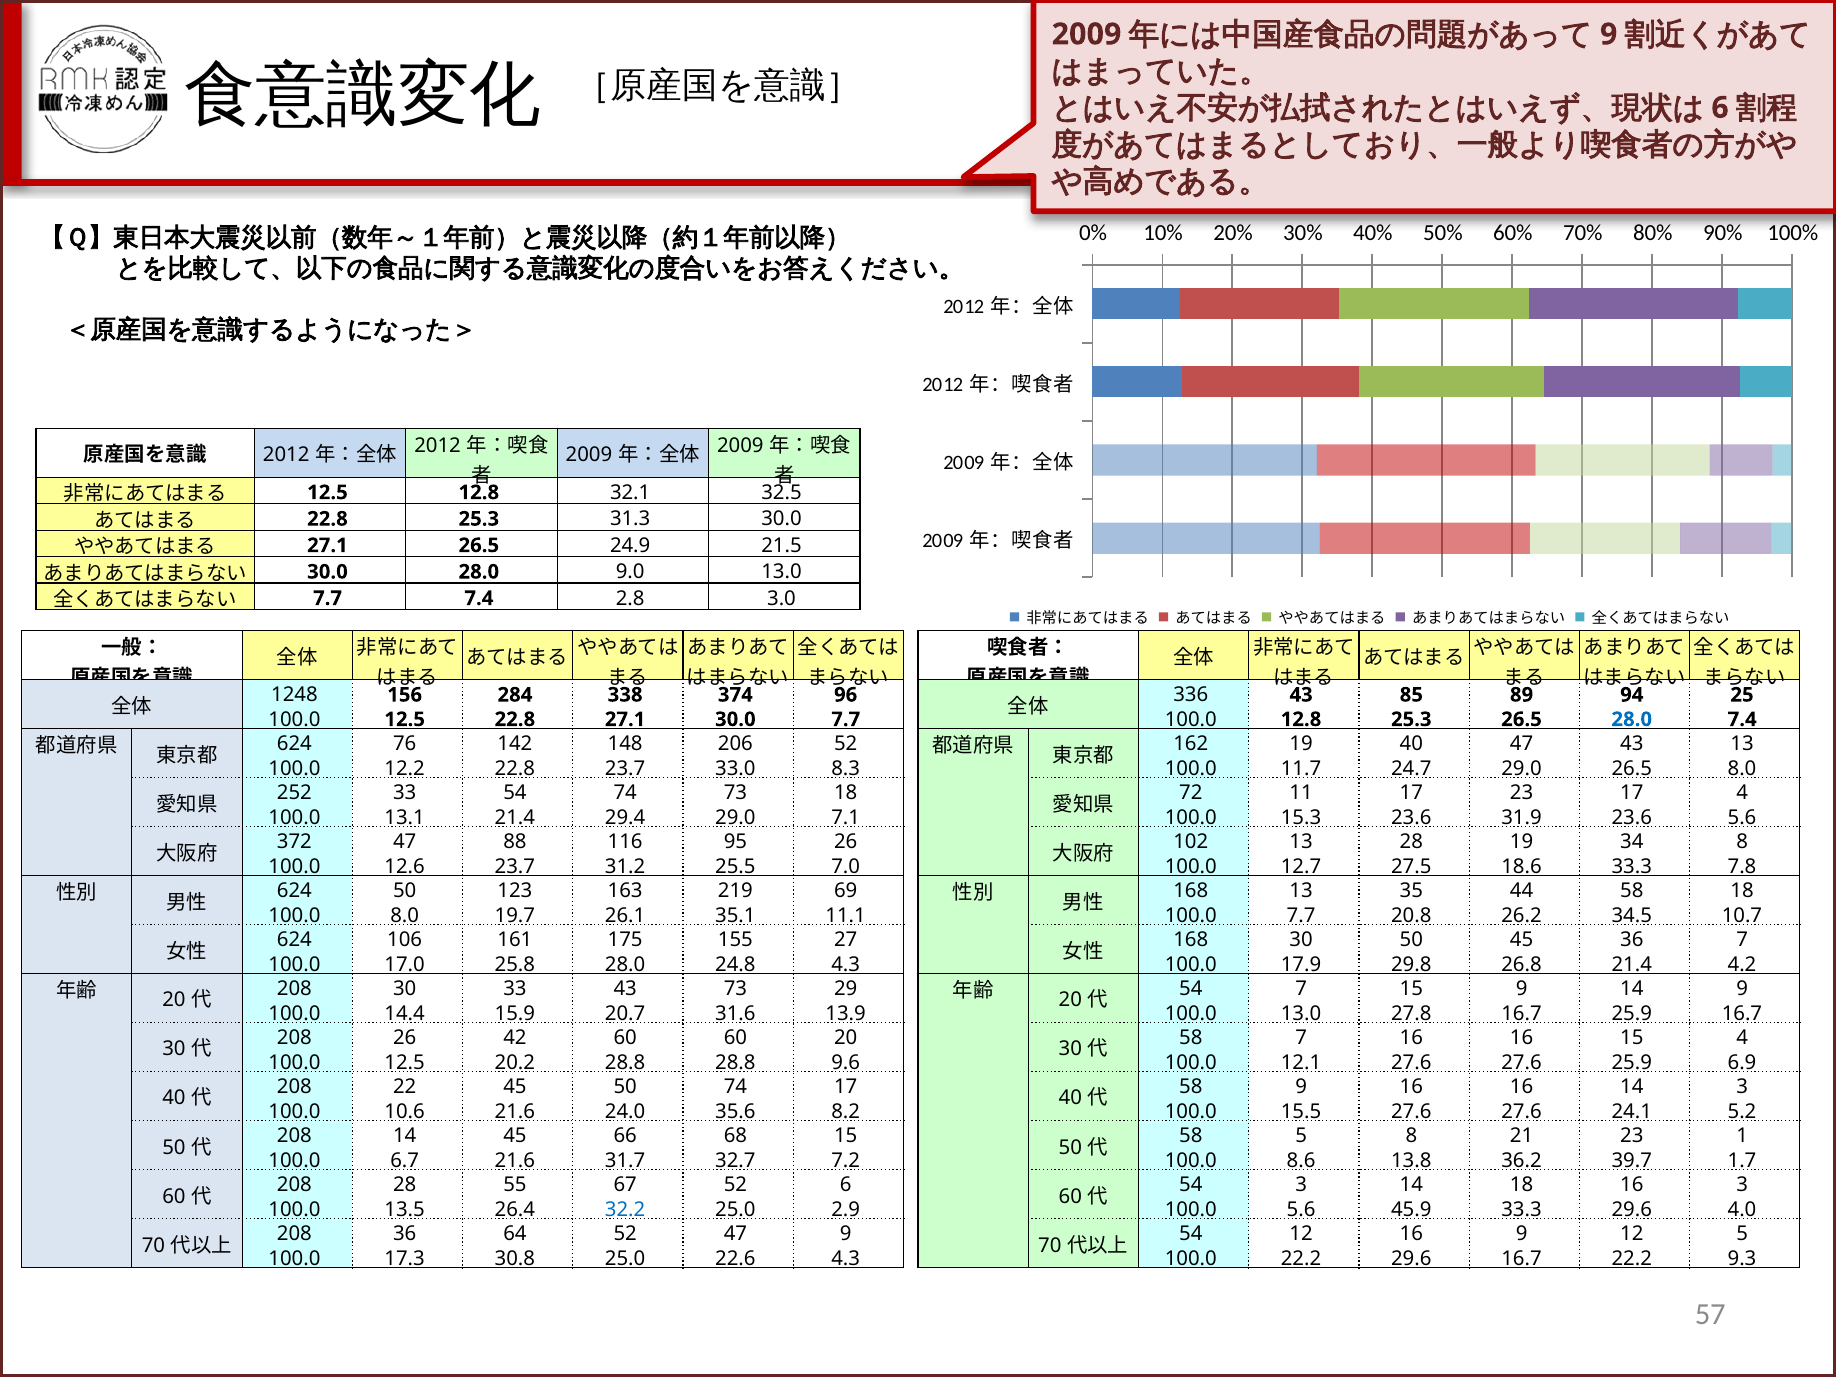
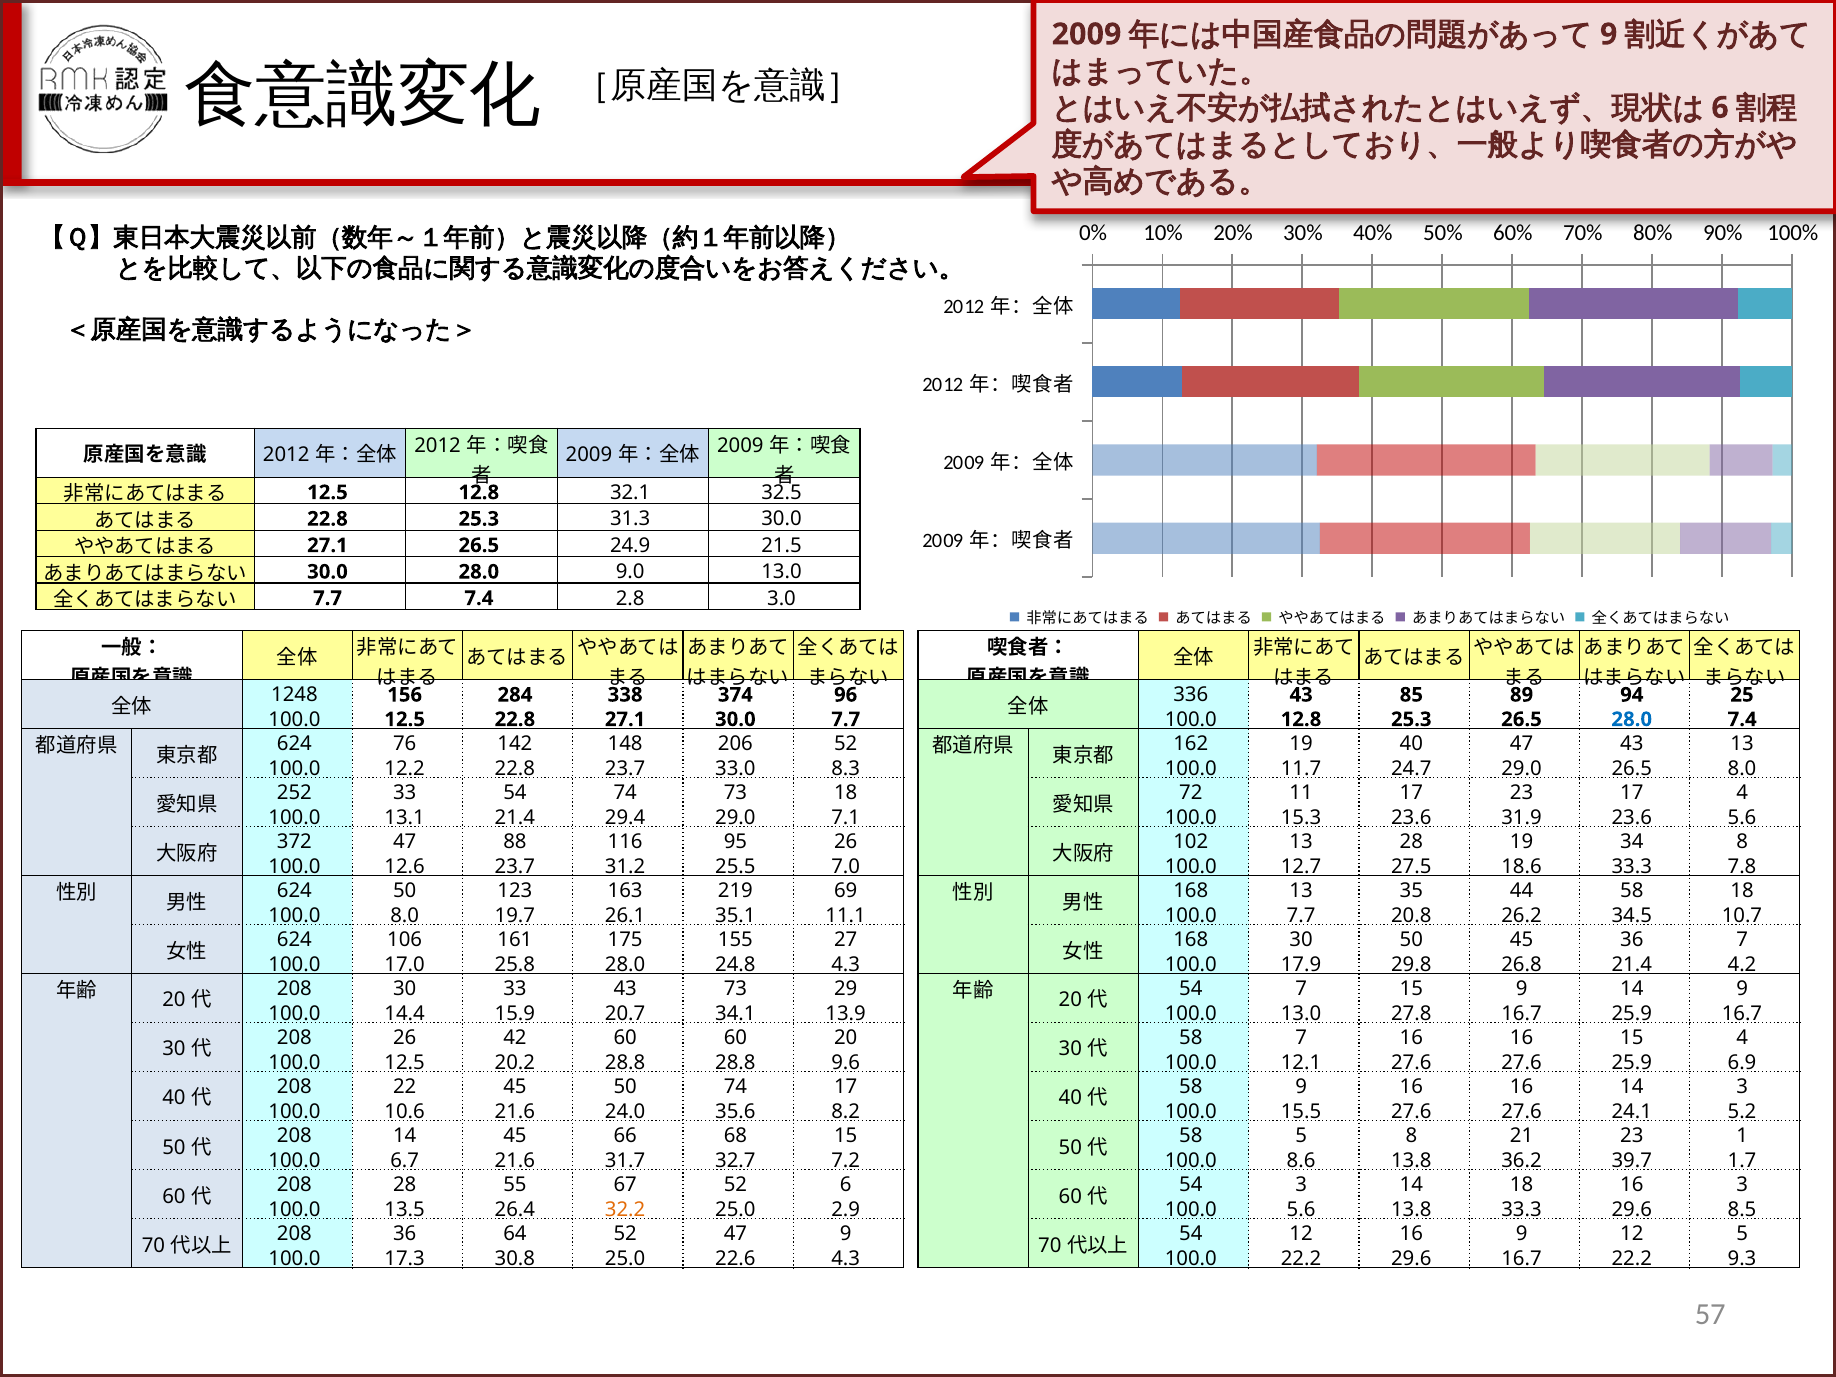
31.6: 31.6 -> 34.1
32.2 colour: blue -> orange
5.6 45.9: 45.9 -> 13.8
4.0: 4.0 -> 8.5
